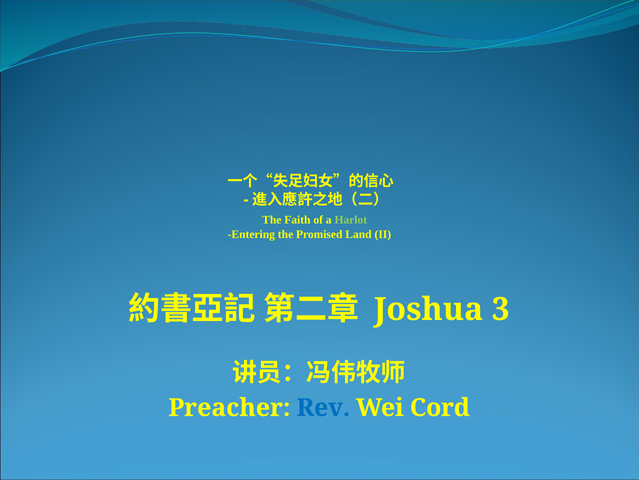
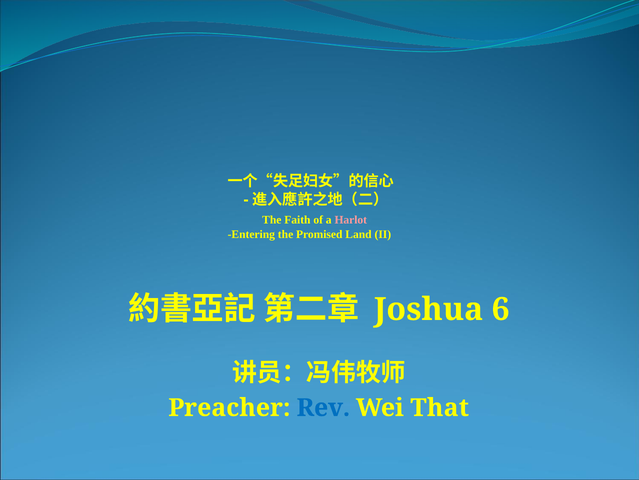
Harlot colour: light green -> pink
3: 3 -> 6
Cord: Cord -> That
